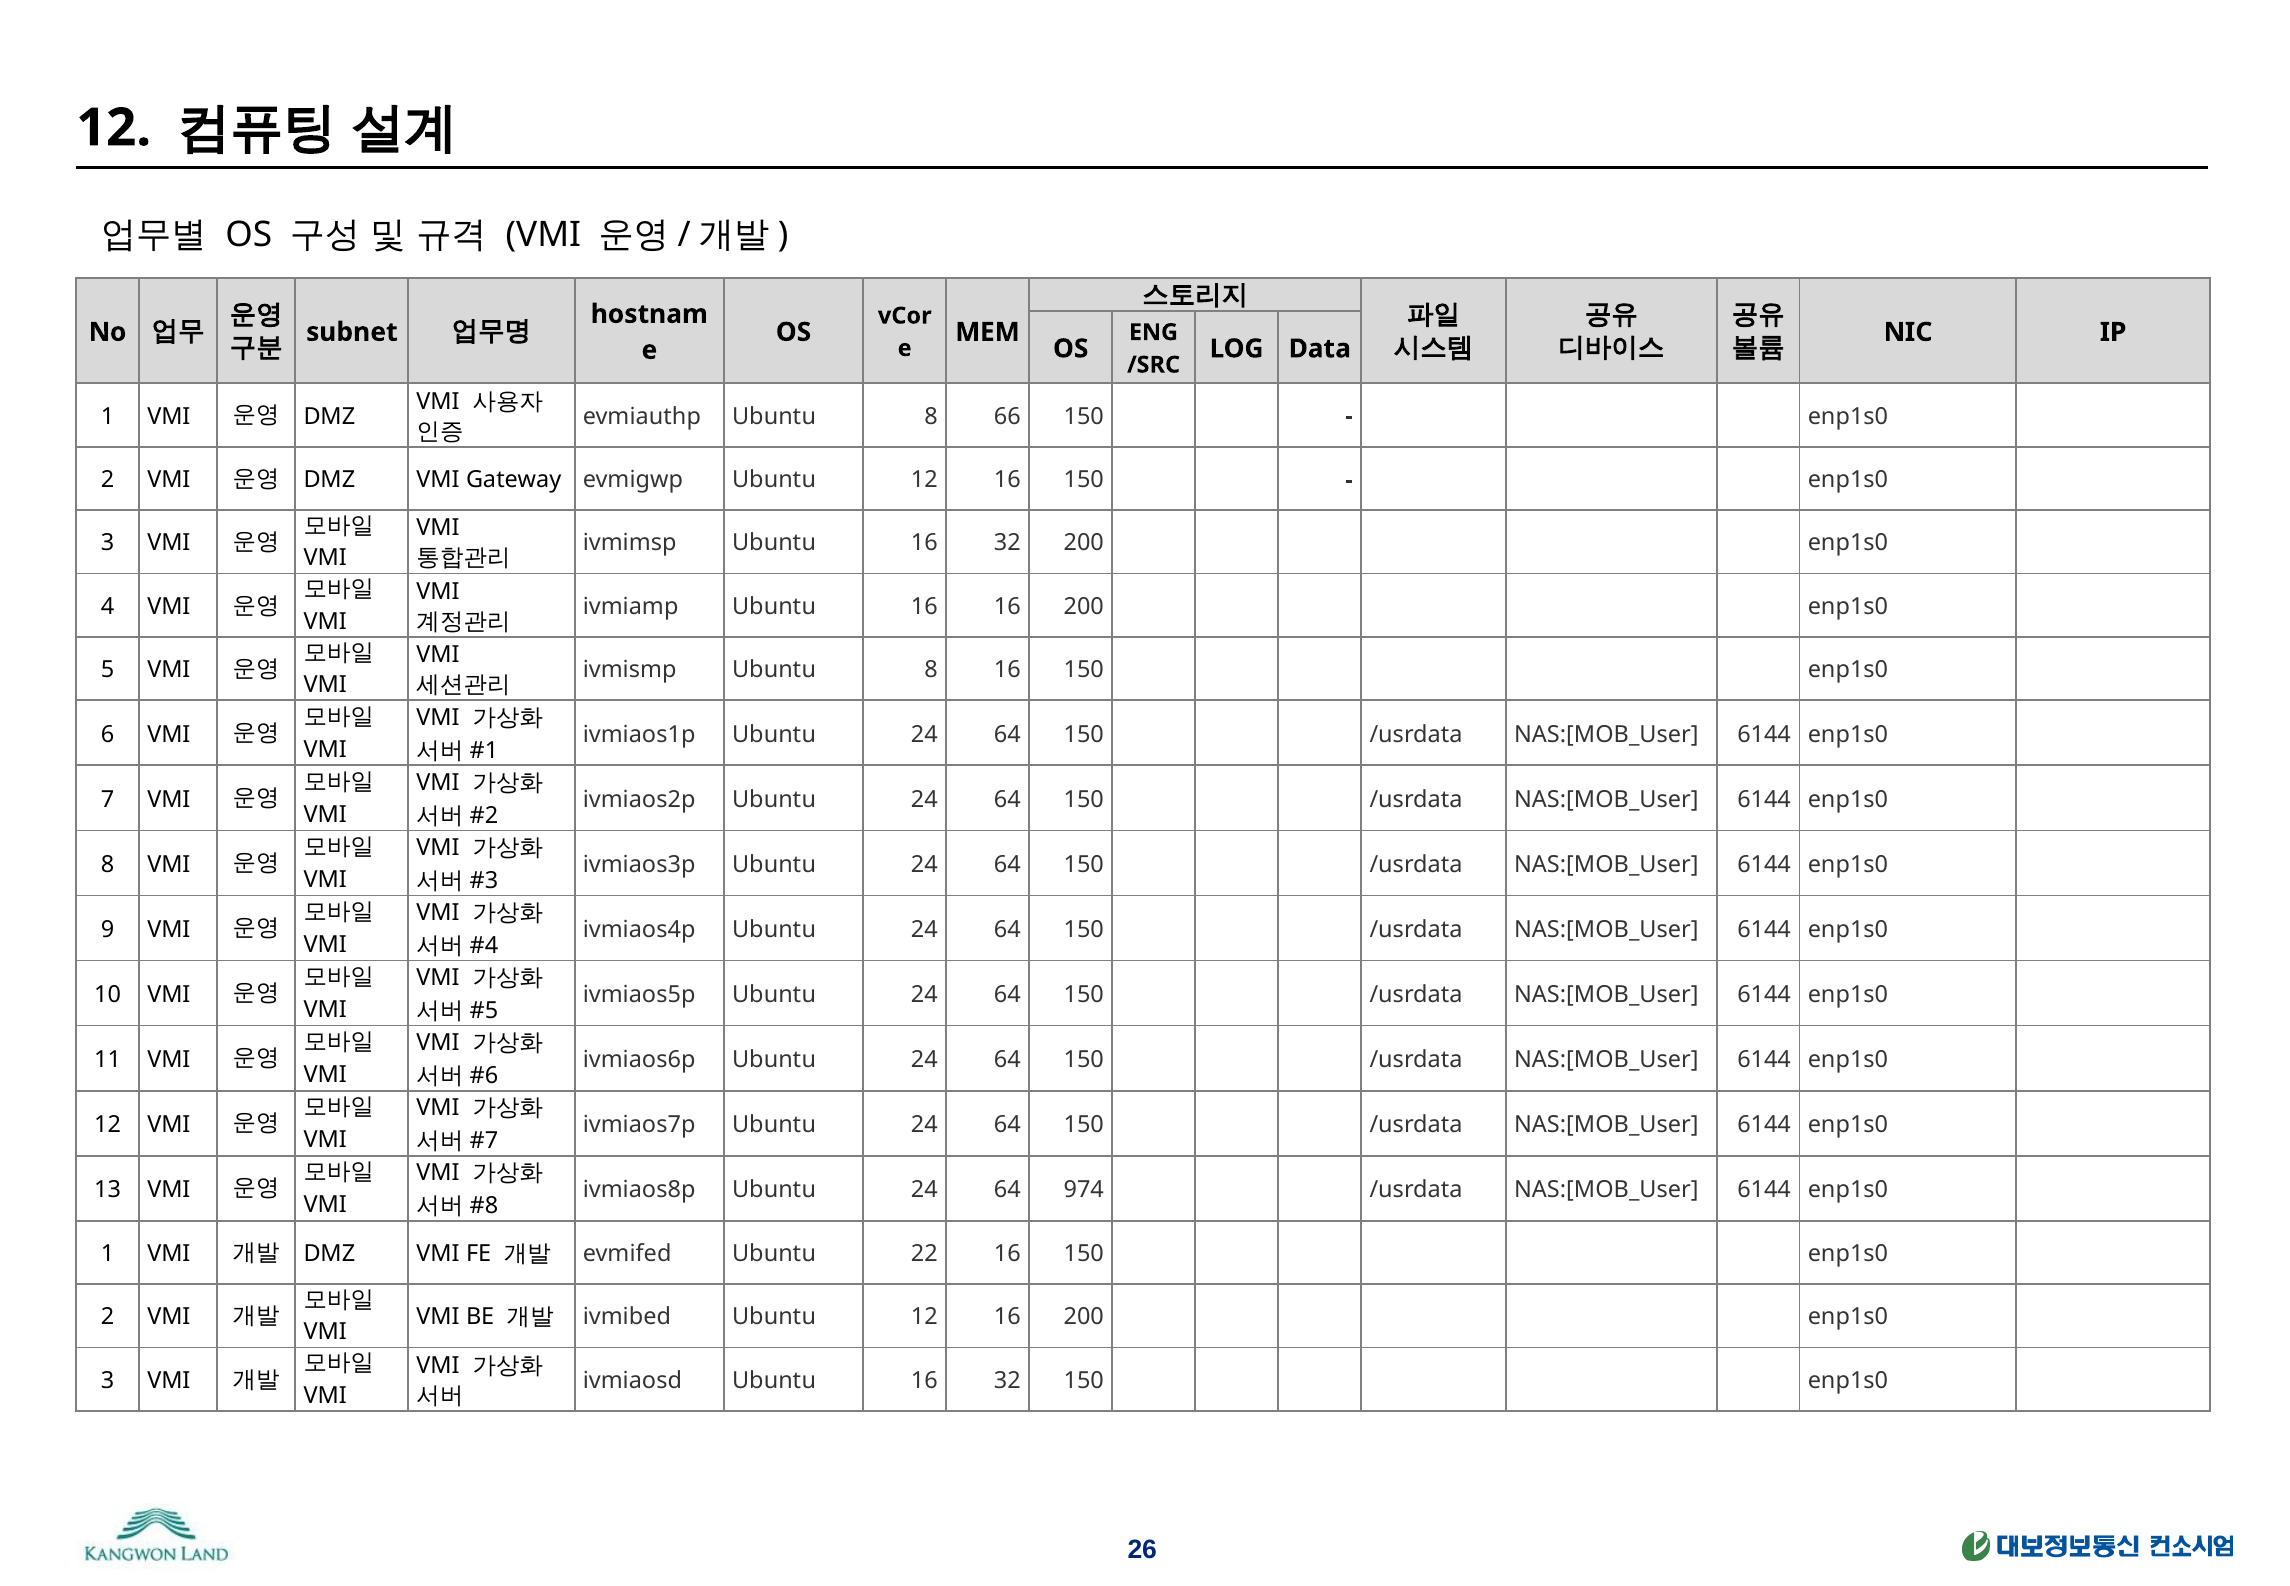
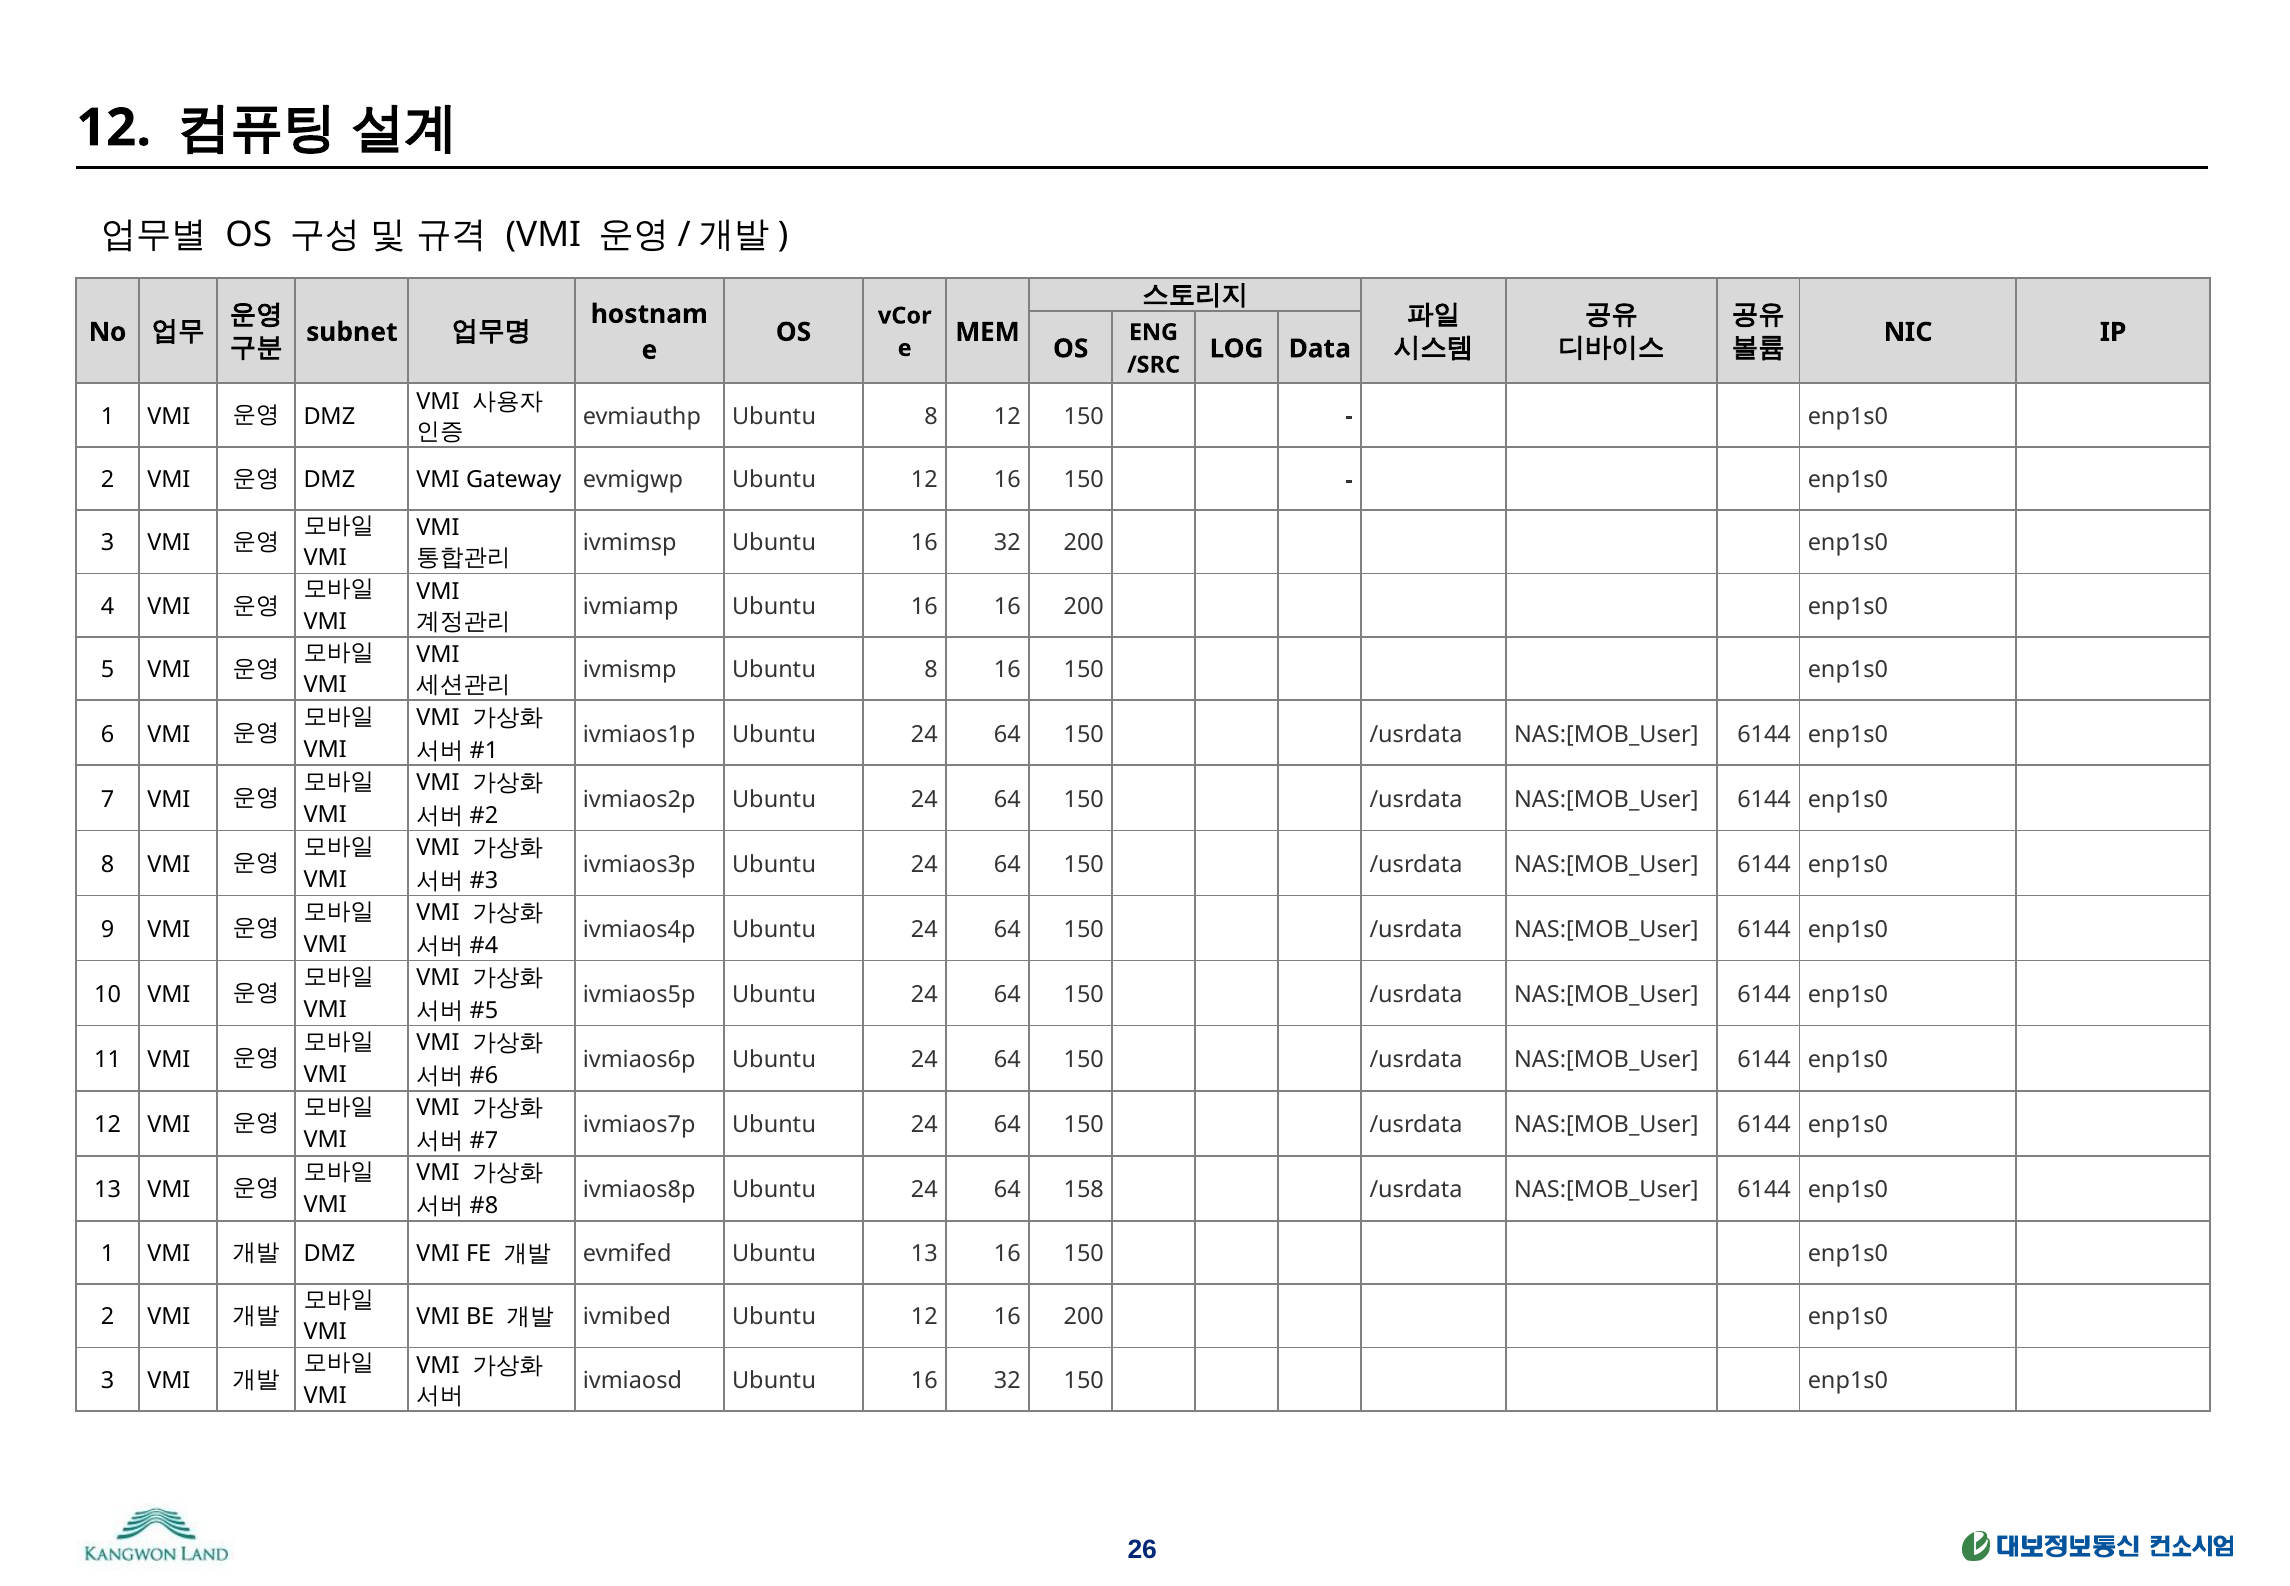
8 66: 66 -> 12
974: 974 -> 158
Ubuntu 22: 22 -> 13
